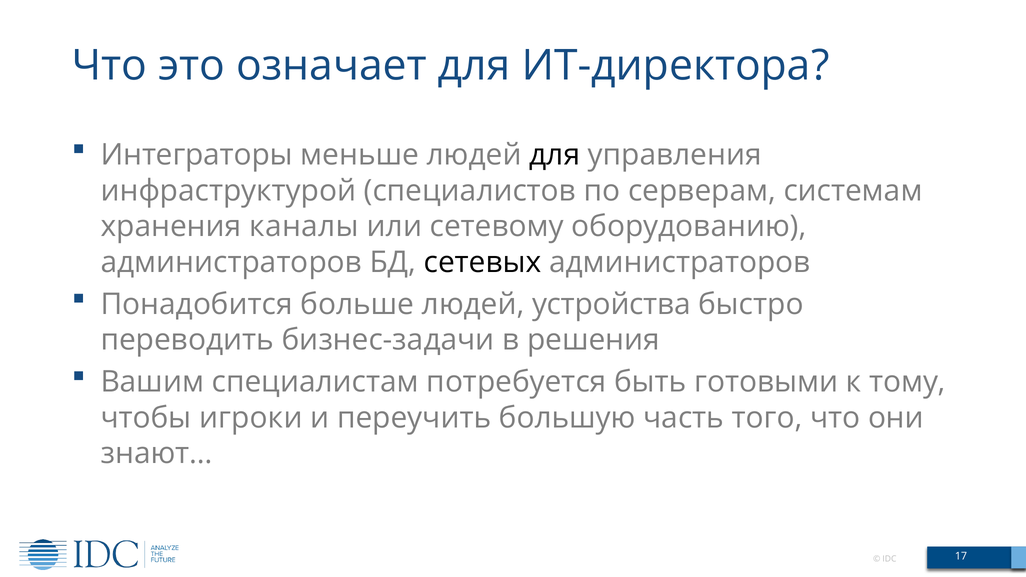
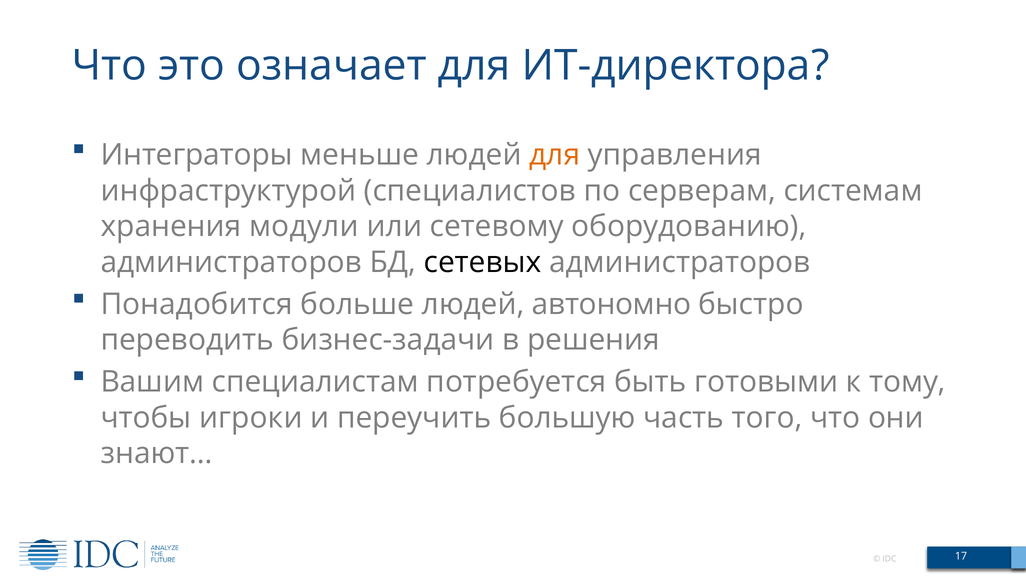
для at (555, 155) colour: black -> orange
каналы: каналы -> модули
устройства: устройства -> автономно
